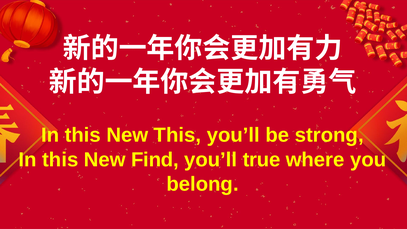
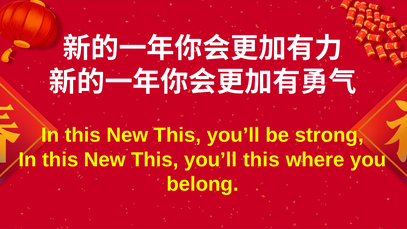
Find at (155, 160): Find -> This
you’ll true: true -> this
